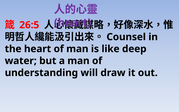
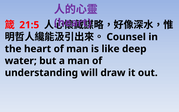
26:5: 26:5 -> 21:5
